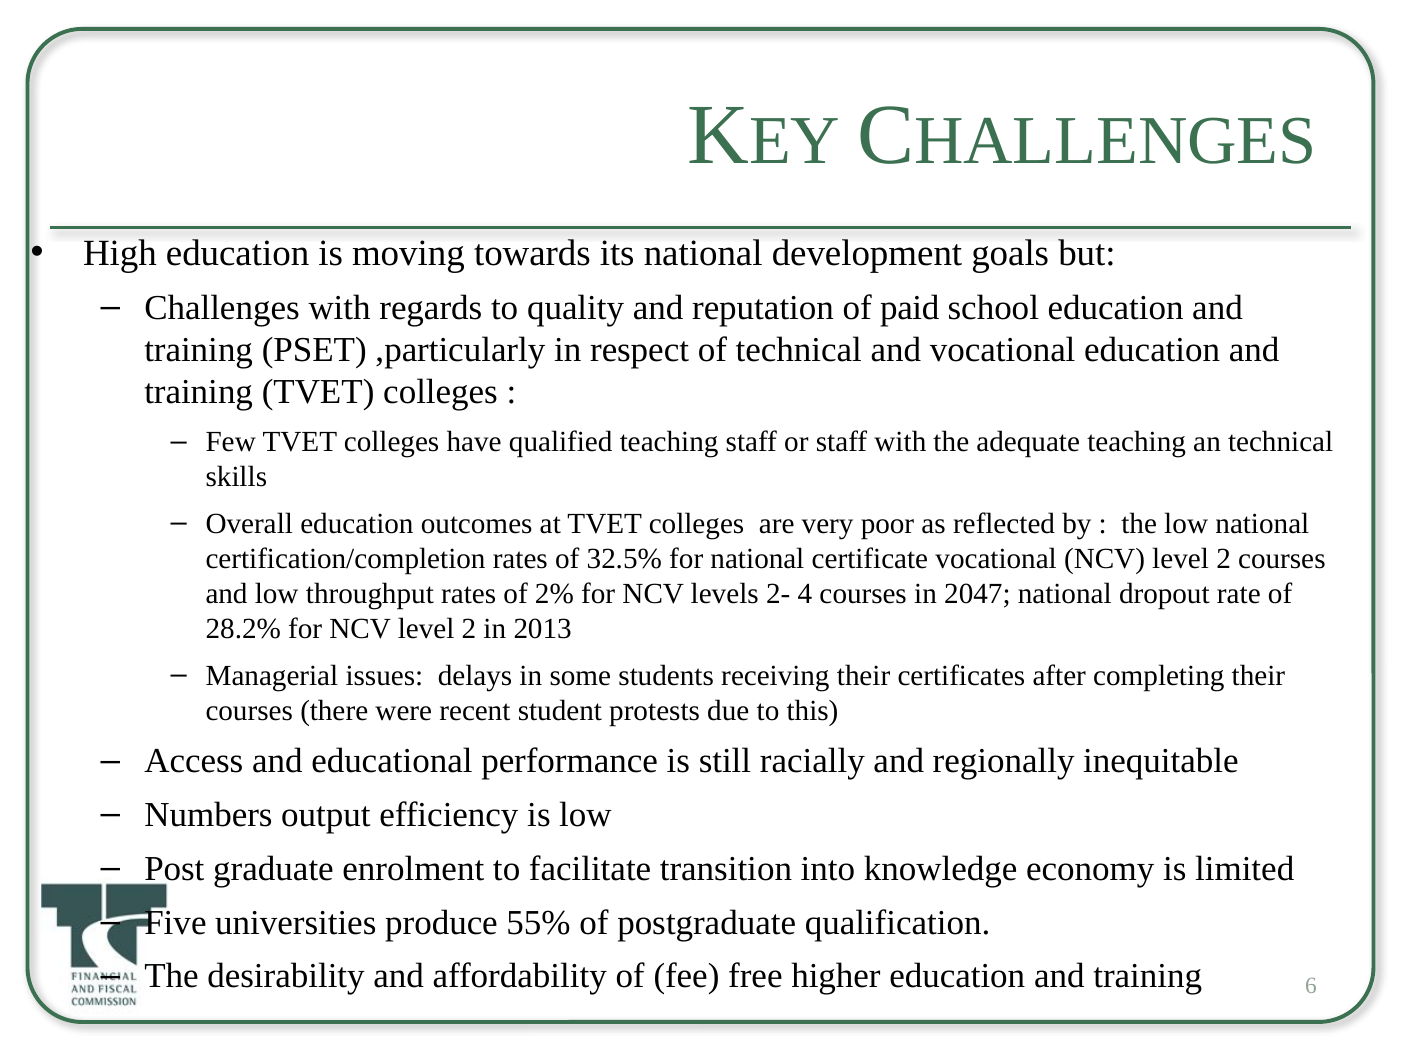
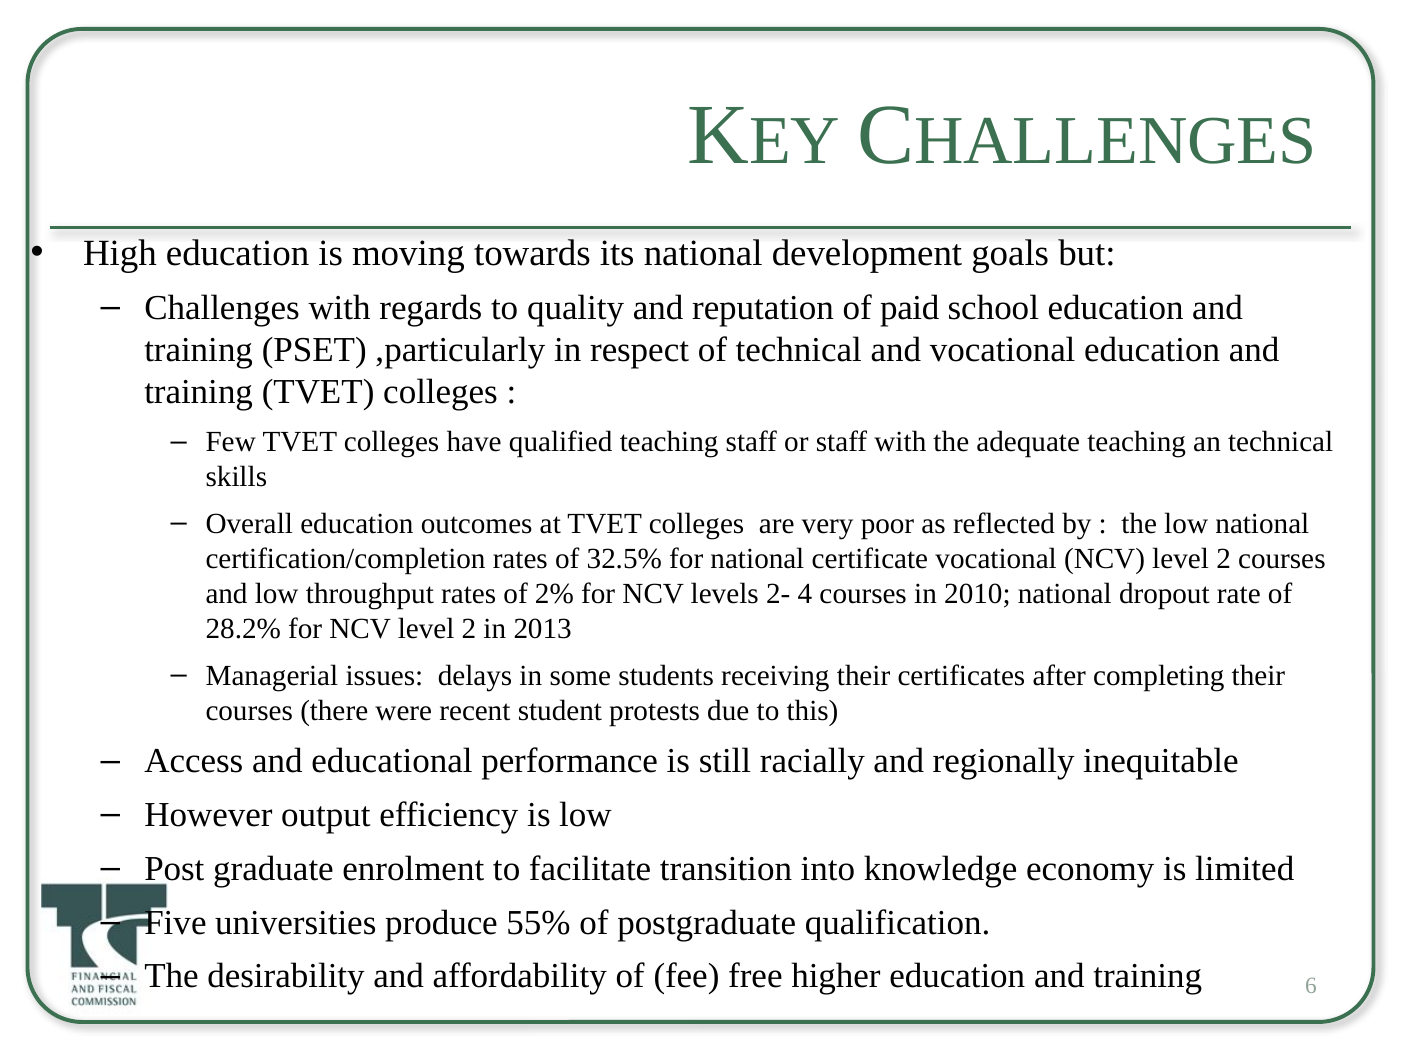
2047: 2047 -> 2010
Numbers: Numbers -> However
